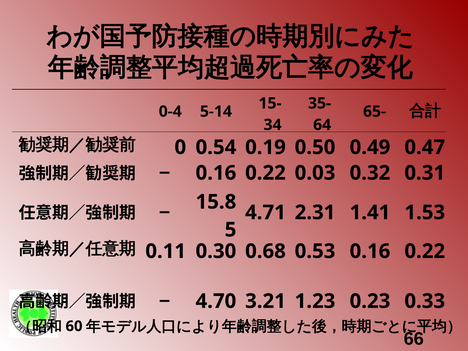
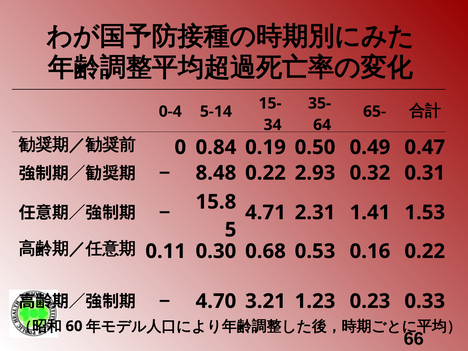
0.54: 0.54 -> 0.84
0.16 at (216, 173): 0.16 -> 8.48
0.03: 0.03 -> 2.93
